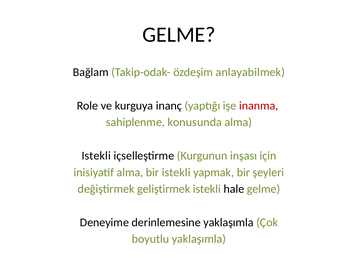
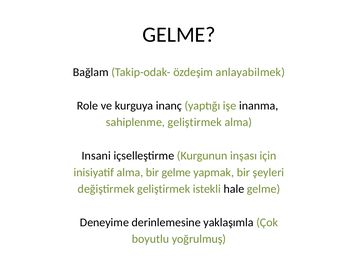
inanma colour: red -> black
sahiplenme konusunda: konusunda -> geliştirmek
Istekli at (96, 156): Istekli -> Insani
bir istekli: istekli -> gelme
boyutlu yaklaşımla: yaklaşımla -> yoğrulmuş
